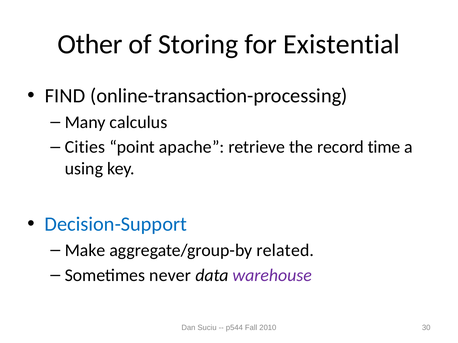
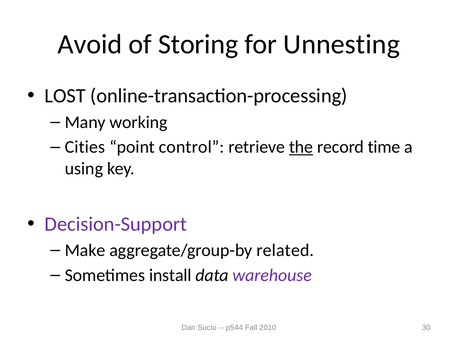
Other: Other -> Avoid
Existential: Existential -> Unnesting
FIND: FIND -> LOST
calculus: calculus -> working
apache: apache -> control
the underline: none -> present
Decision-Support colour: blue -> purple
never: never -> install
